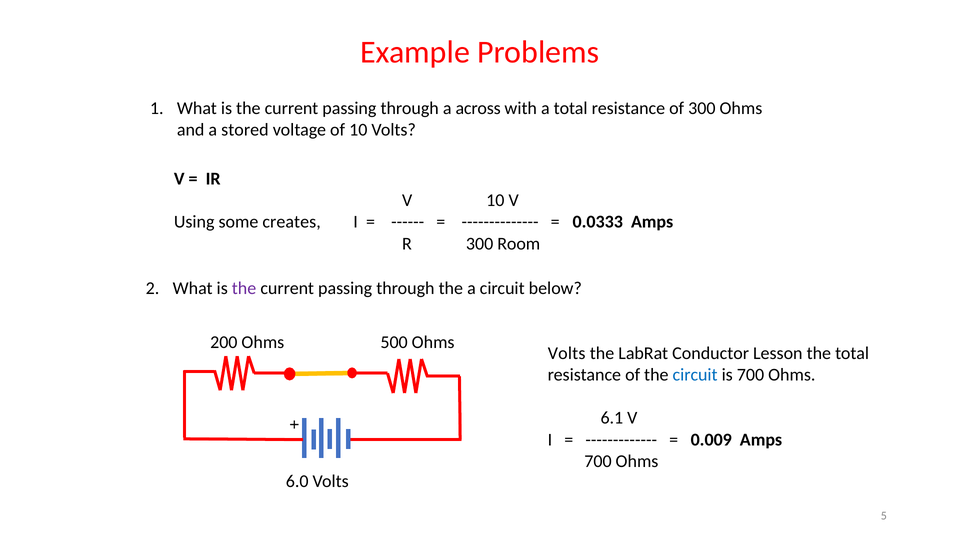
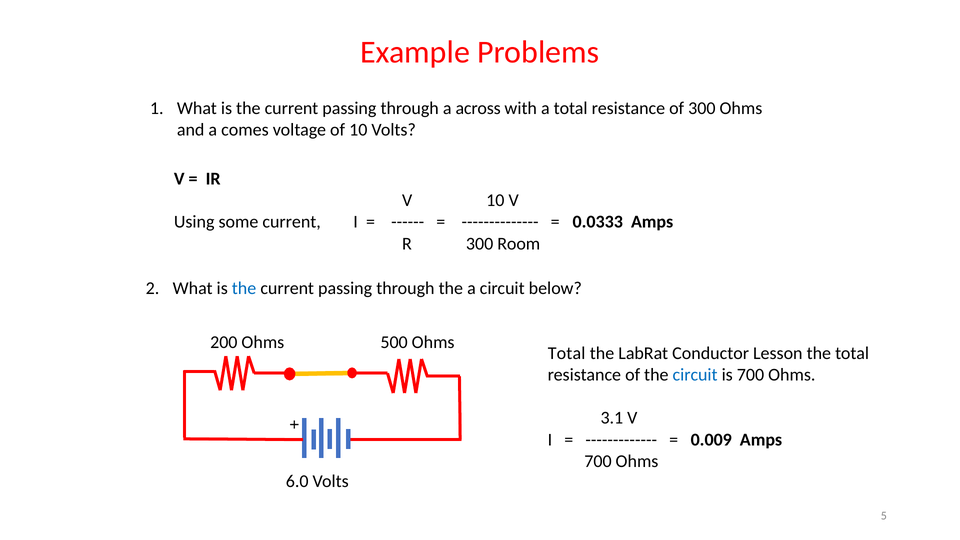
stored: stored -> comes
some creates: creates -> current
the at (244, 288) colour: purple -> blue
Volts at (567, 353): Volts -> Total
6.1: 6.1 -> 3.1
